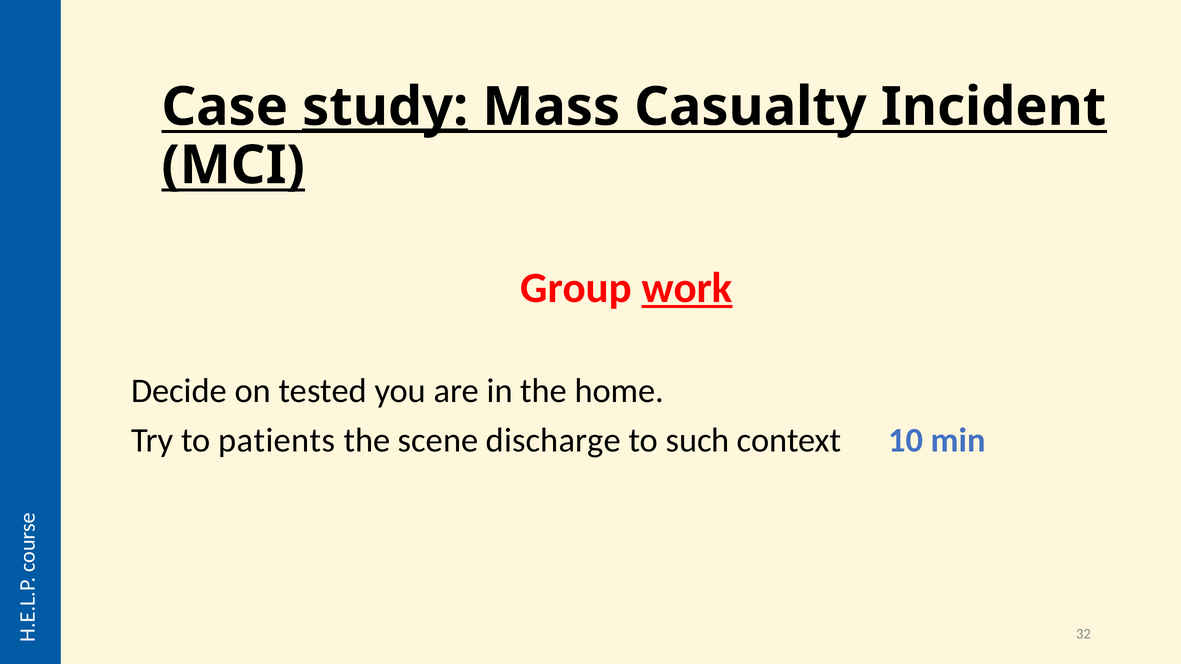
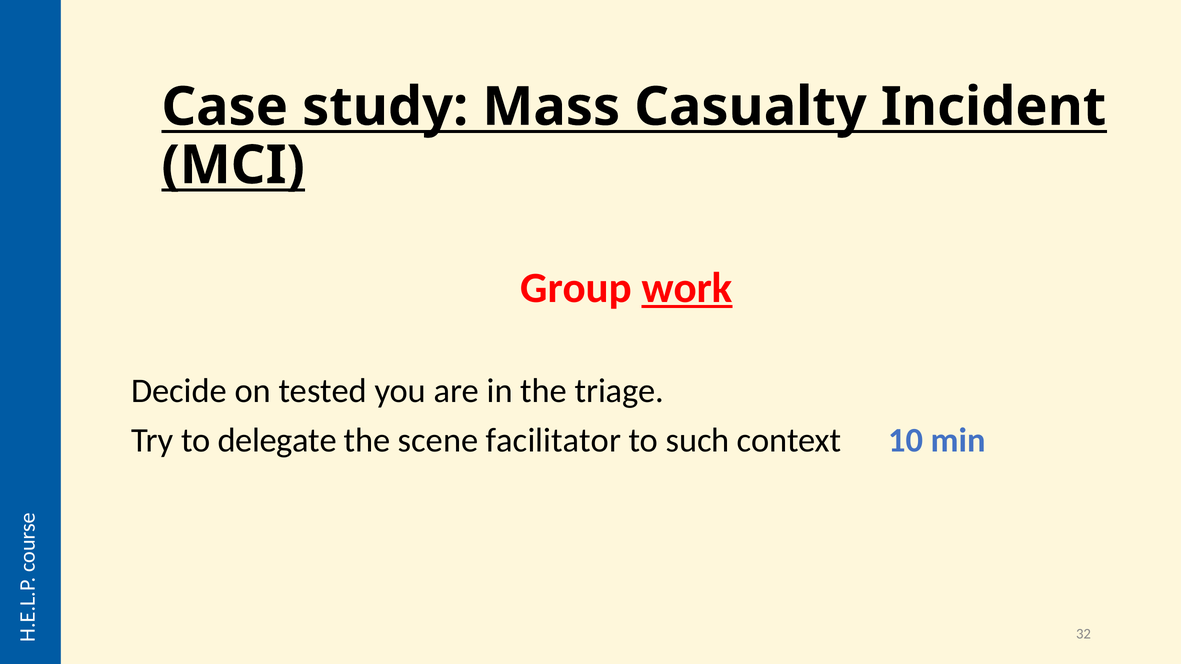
study underline: present -> none
home: home -> triage
patients: patients -> delegate
discharge: discharge -> facilitator
